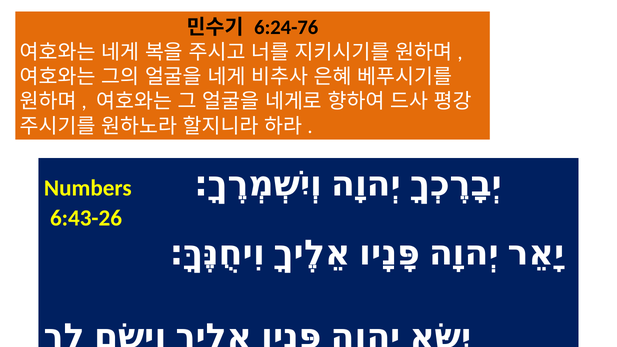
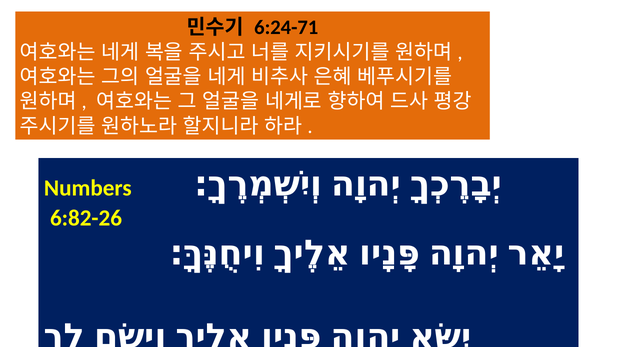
6:24-76: 6:24-76 -> 6:24-71
6:43-26: 6:43-26 -> 6:82-26
